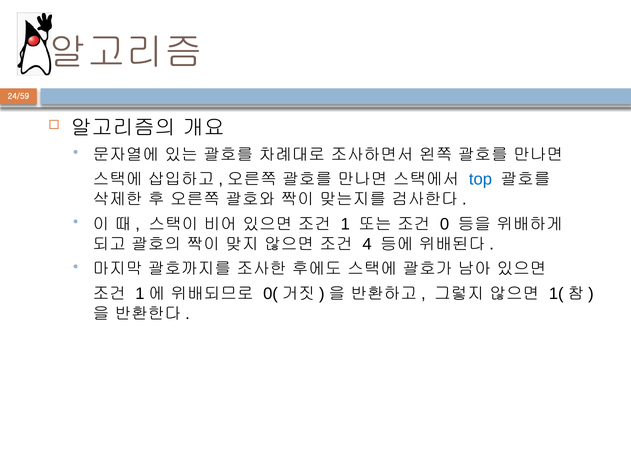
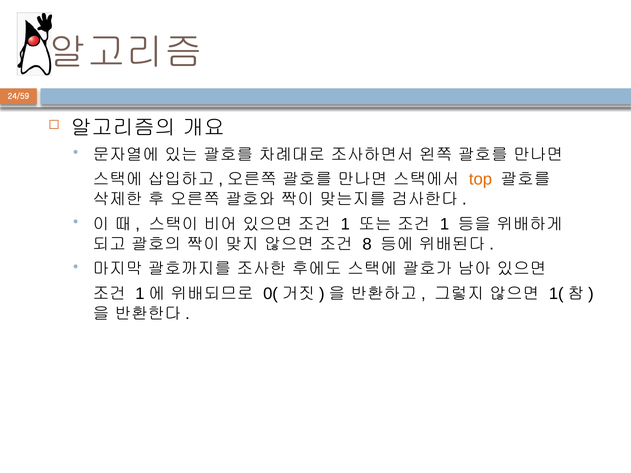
top colour: blue -> orange
0 at (445, 224): 0 -> 1
4: 4 -> 8
